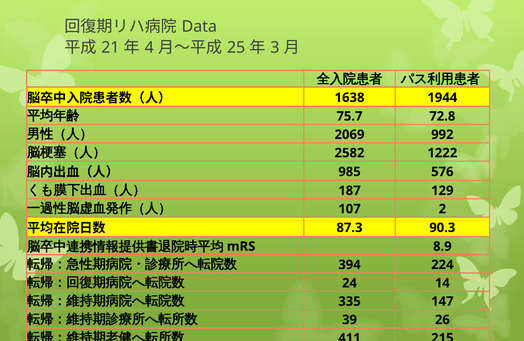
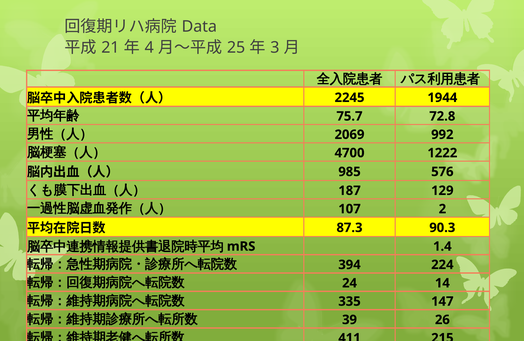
1638: 1638 -> 2245
2582: 2582 -> 4700
8.9: 8.9 -> 1.4
